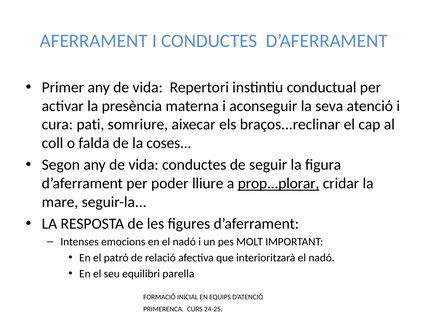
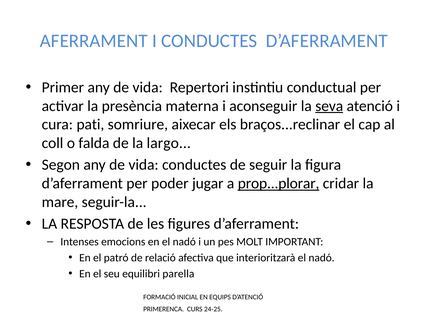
seva underline: none -> present
coses: coses -> largo
lliure: lliure -> jugar
